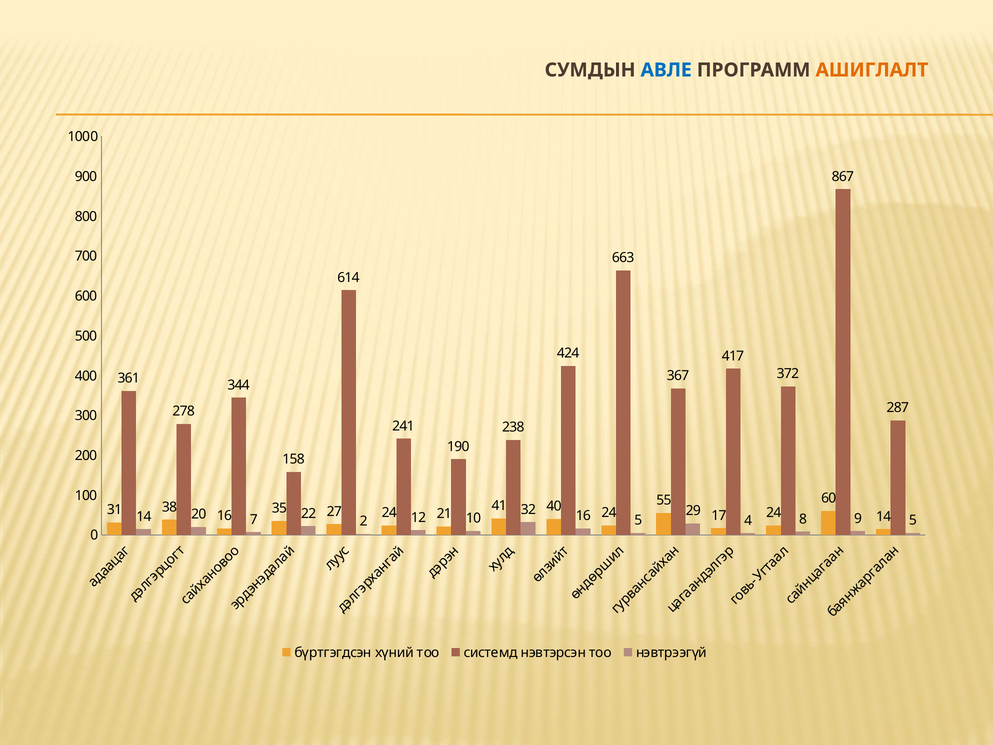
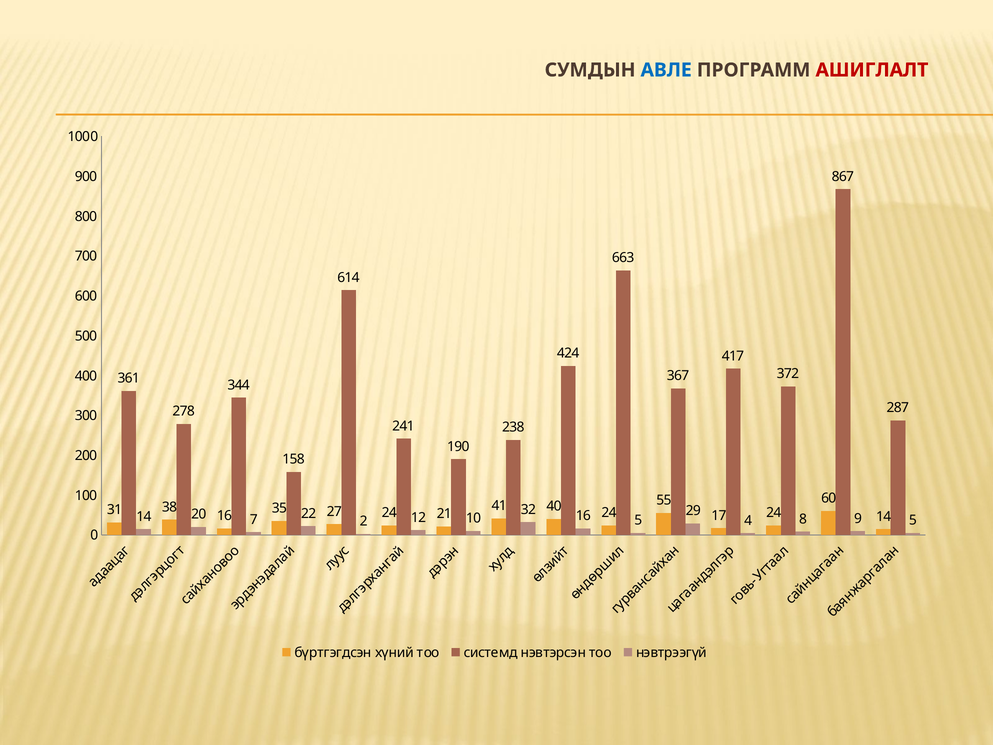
АШИГЛАЛТ colour: orange -> red
